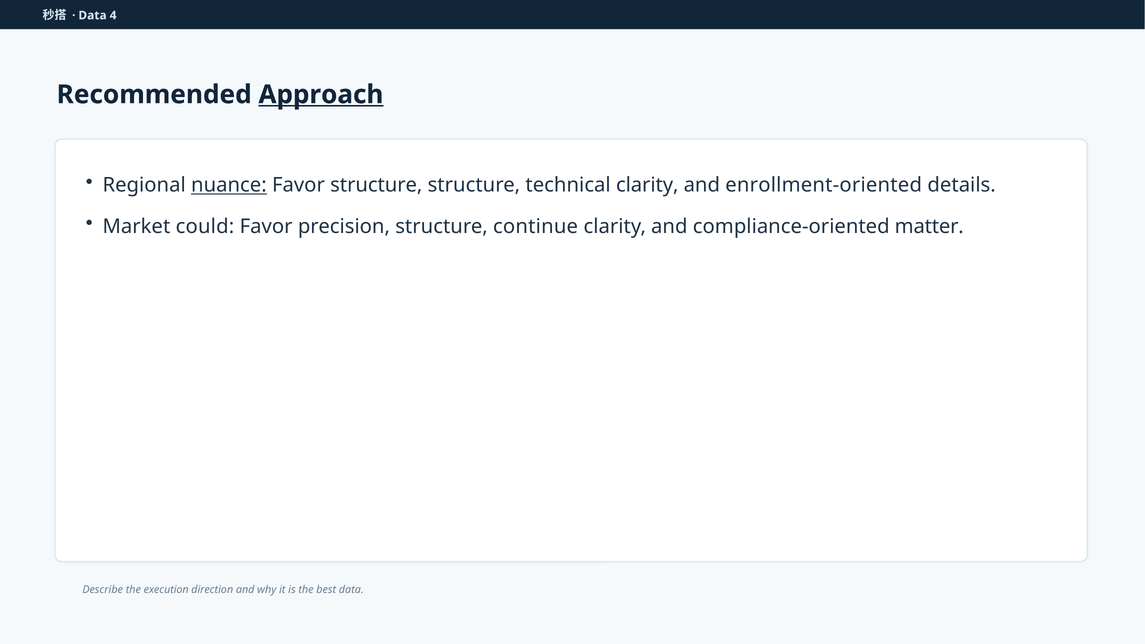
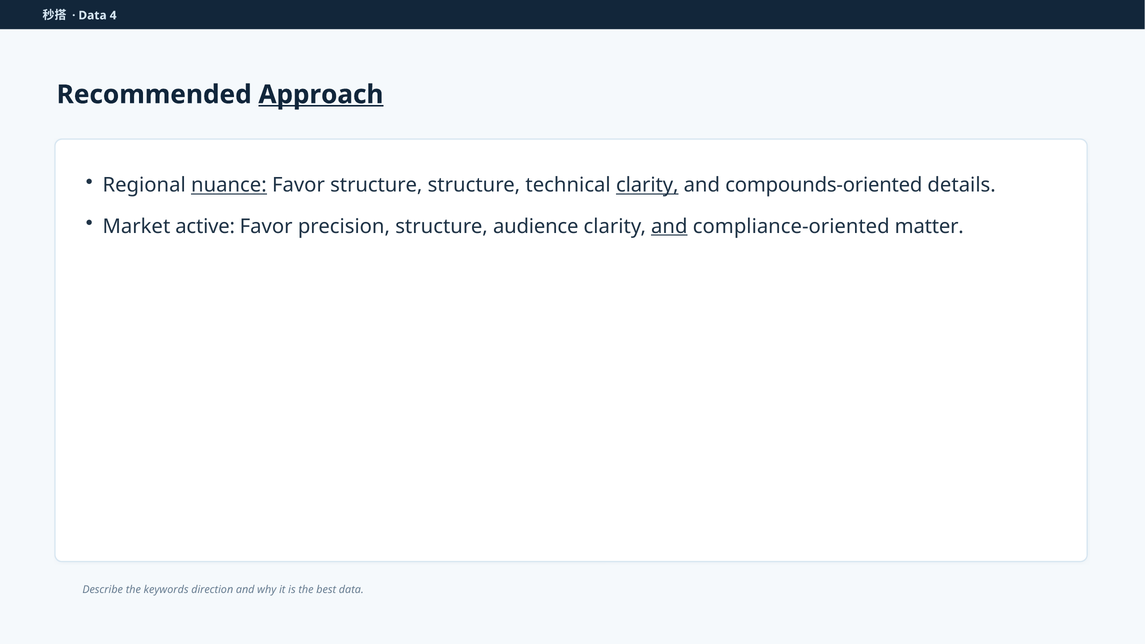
clarity at (647, 185) underline: none -> present
enrollment-oriented: enrollment-oriented -> compounds-oriented
could: could -> active
continue: continue -> audience
and at (669, 226) underline: none -> present
execution: execution -> keywords
